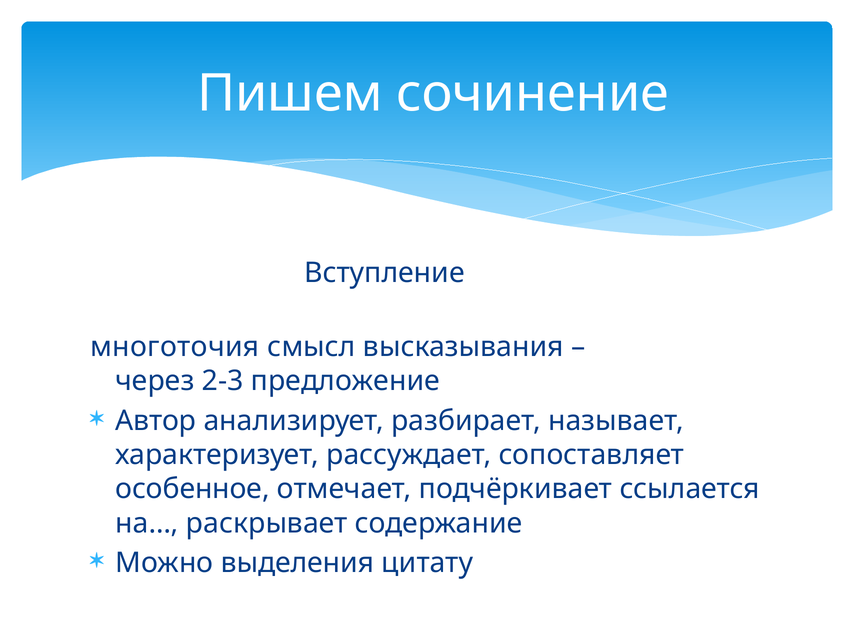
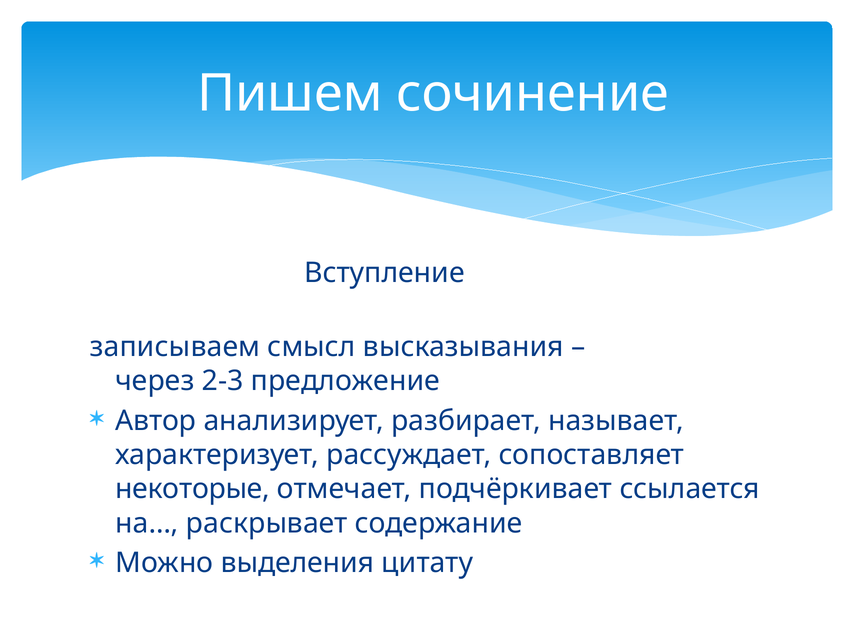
многоточия: многоточия -> записываем
особенное: особенное -> некоторые
